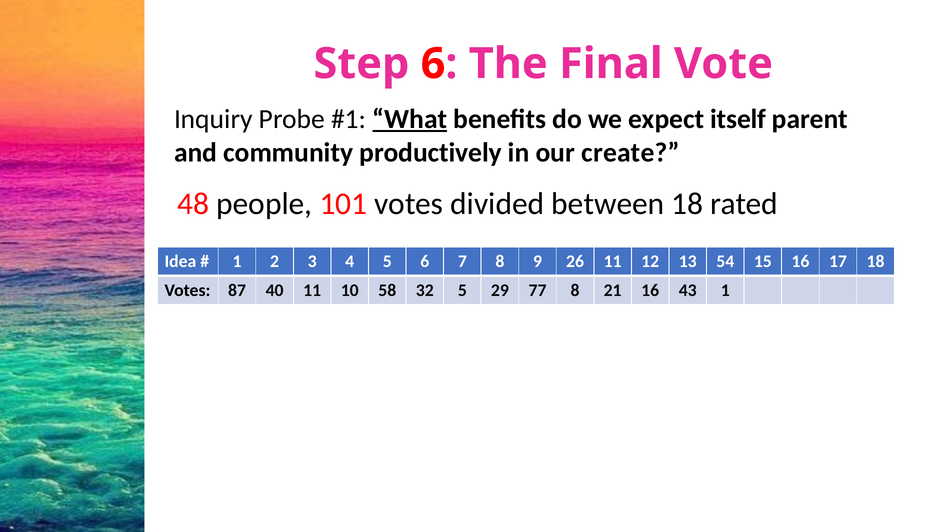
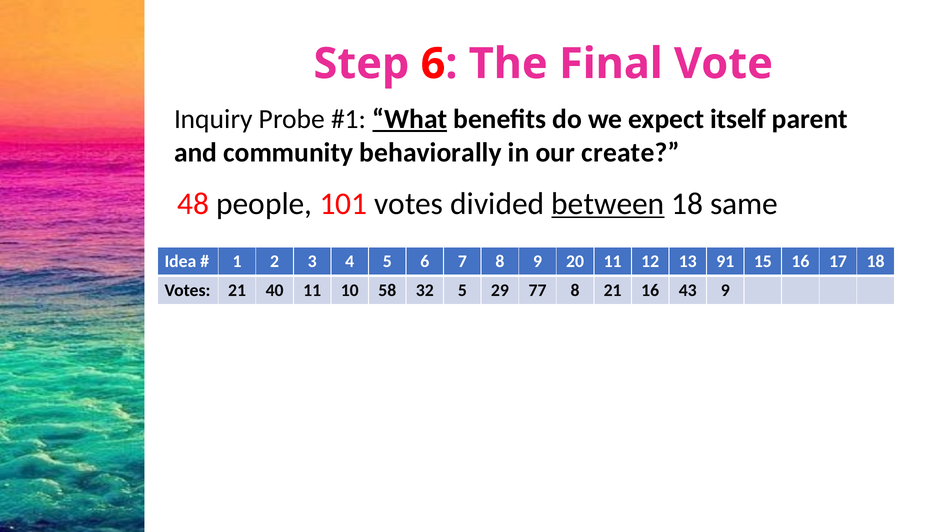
productively: productively -> behaviorally
between underline: none -> present
rated: rated -> same
26: 26 -> 20
54: 54 -> 91
Votes 87: 87 -> 21
43 1: 1 -> 9
